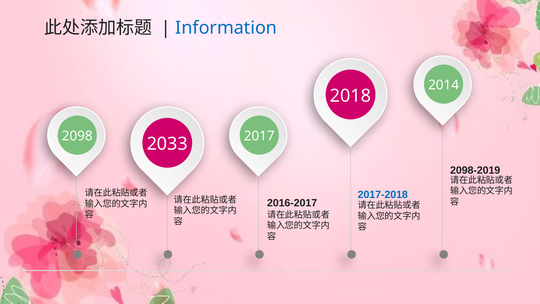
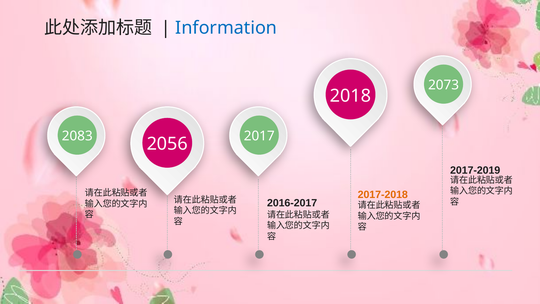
2014: 2014 -> 2073
2098: 2098 -> 2083
2033: 2033 -> 2056
2098-2019: 2098-2019 -> 2017-2019
2017-2018 colour: blue -> orange
